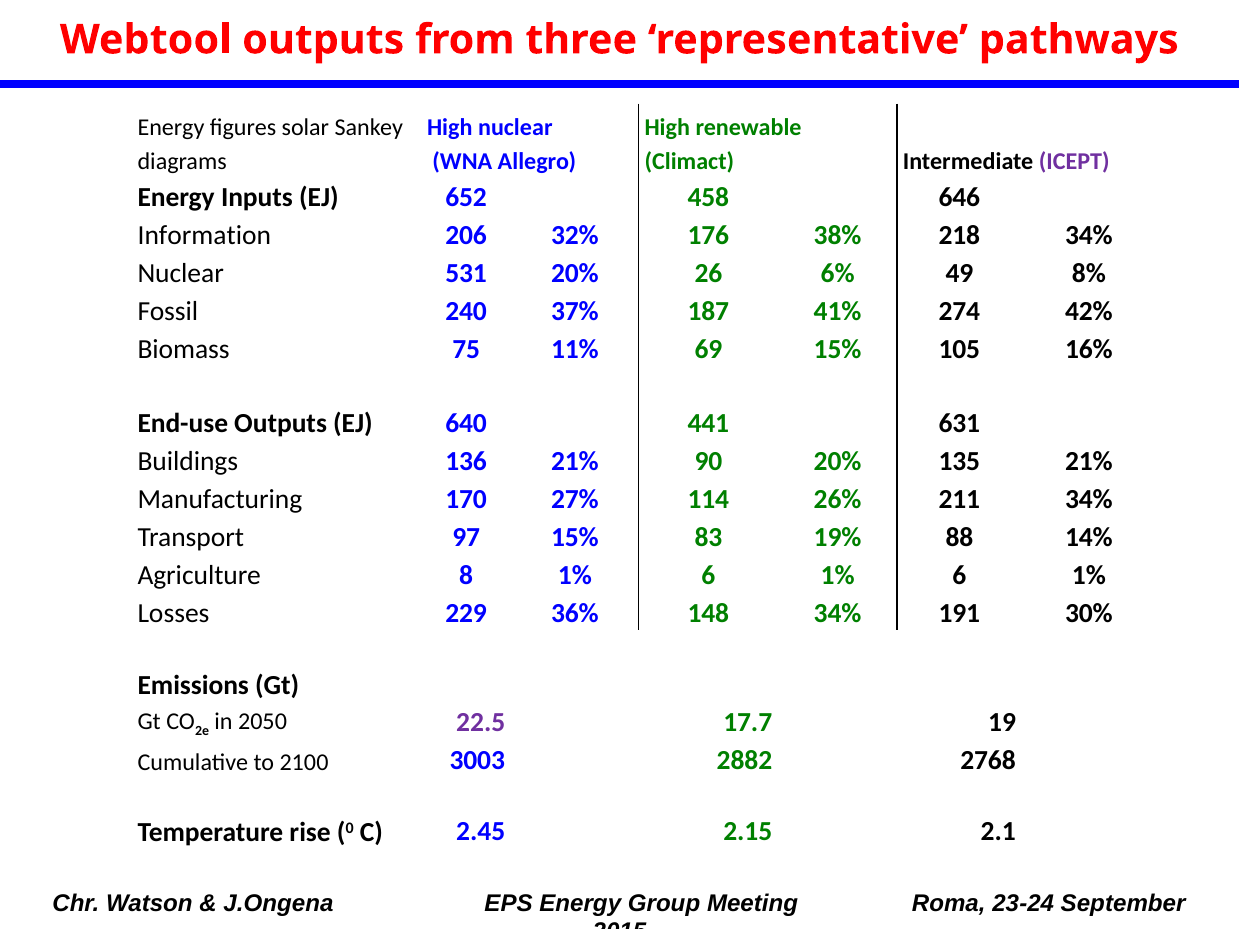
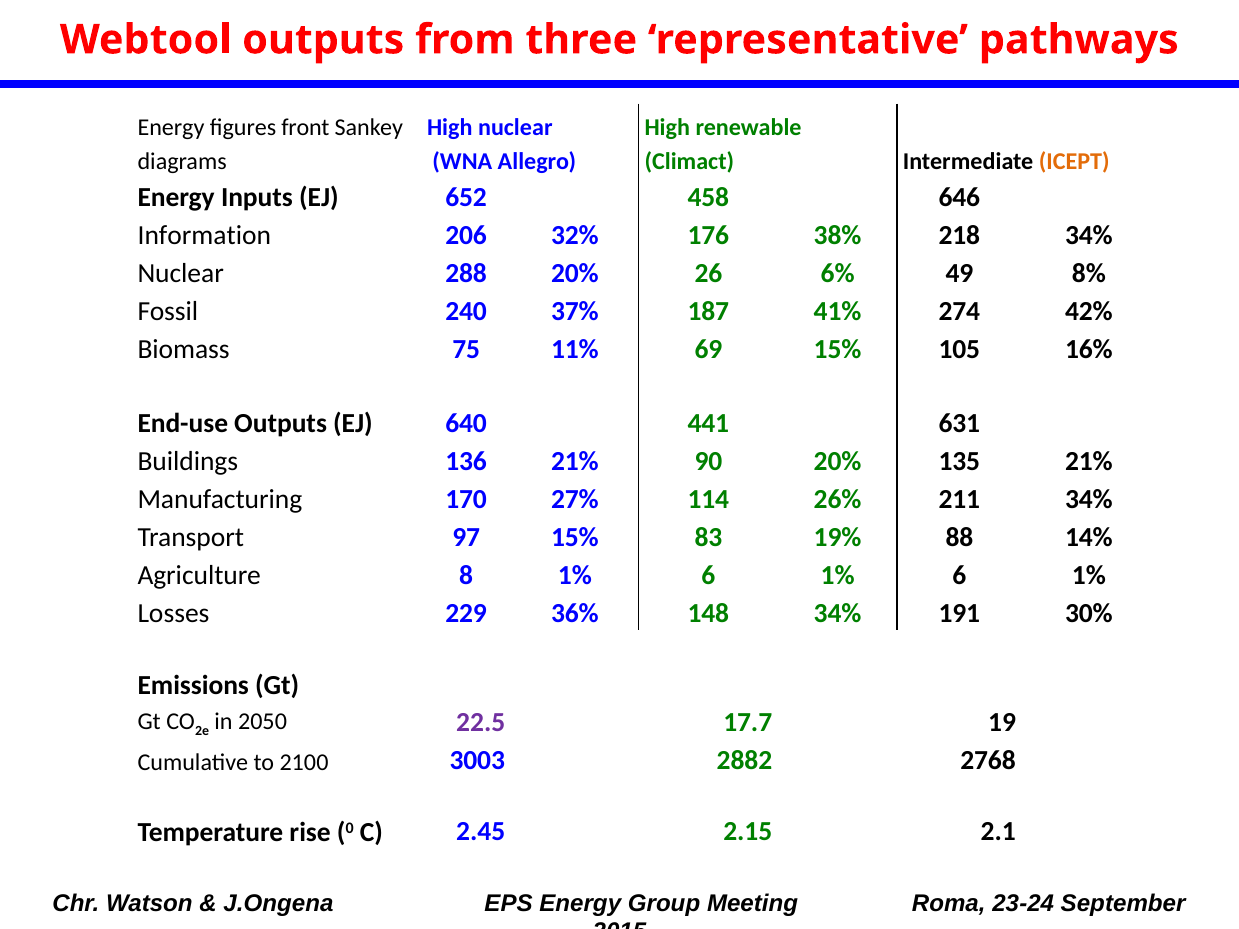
solar: solar -> front
ICEPT colour: purple -> orange
531: 531 -> 288
